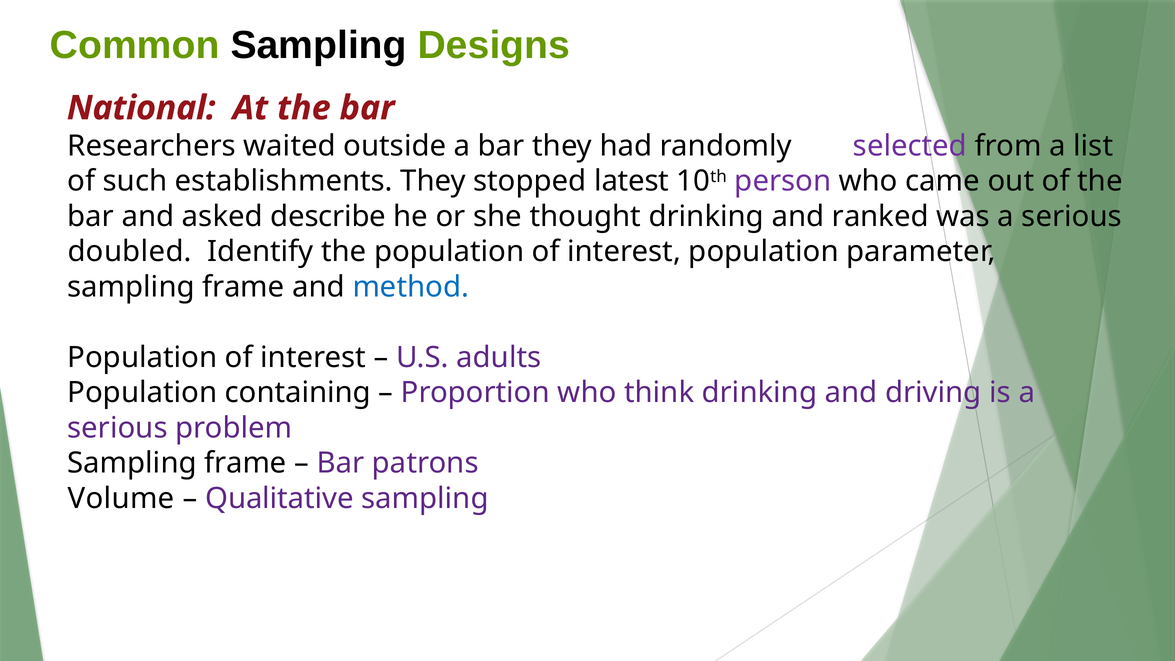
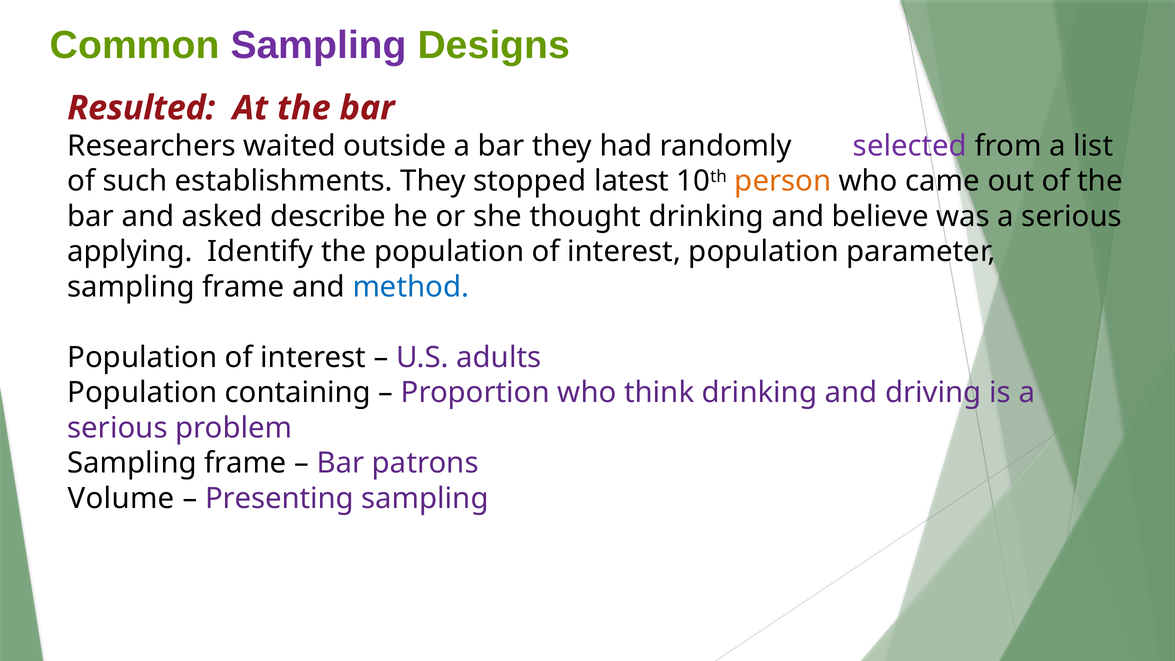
Sampling at (319, 45) colour: black -> purple
National: National -> Resulted
person colour: purple -> orange
ranked: ranked -> believe
doubled: doubled -> applying
Qualitative: Qualitative -> Presenting
